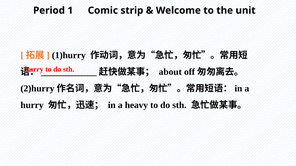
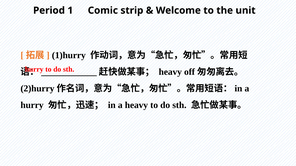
about at (170, 72): about -> heavy
